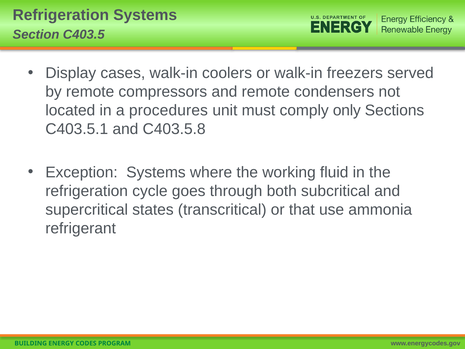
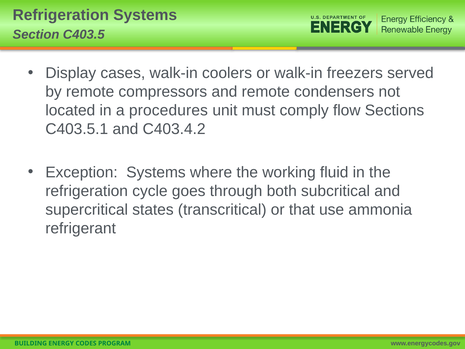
only: only -> flow
C403.5.8: C403.5.8 -> C403.4.2
